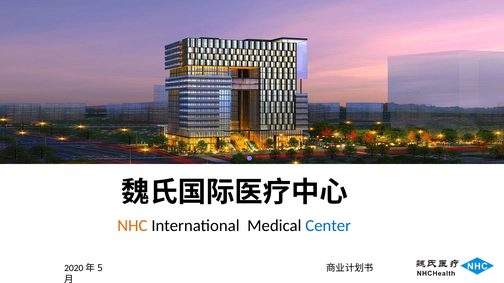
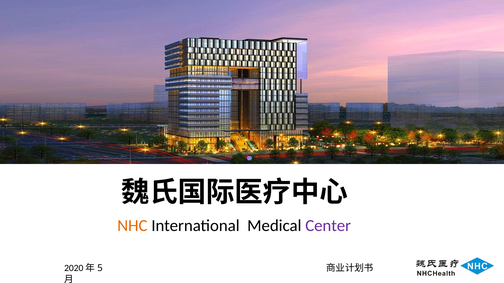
Center colour: blue -> purple
